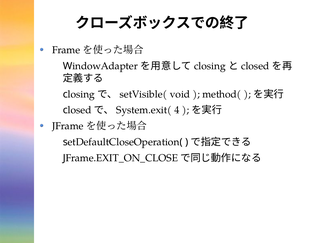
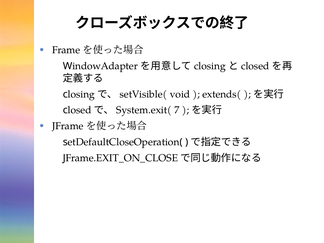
method(: method( -> extends(
4: 4 -> 7
